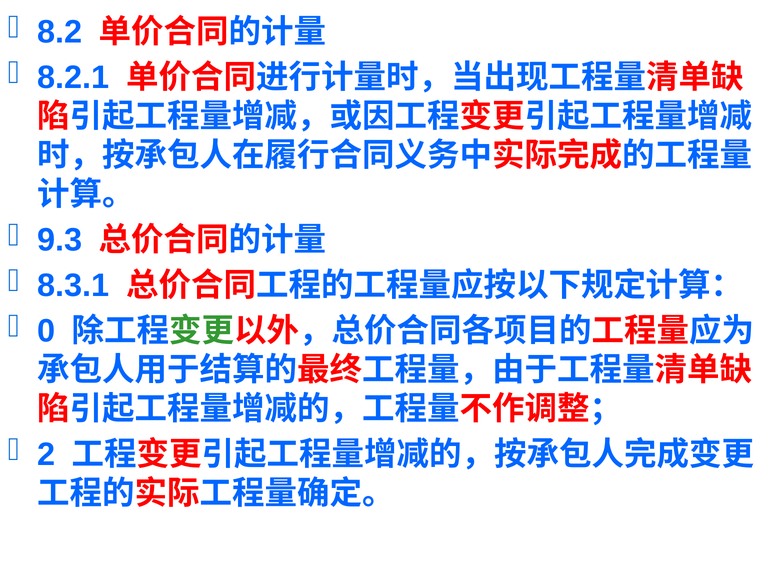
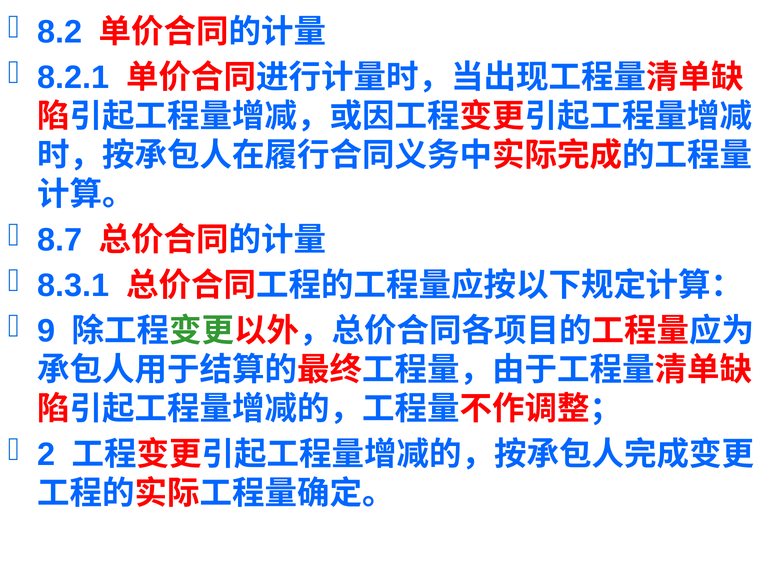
9.3: 9.3 -> 8.7
0: 0 -> 9
